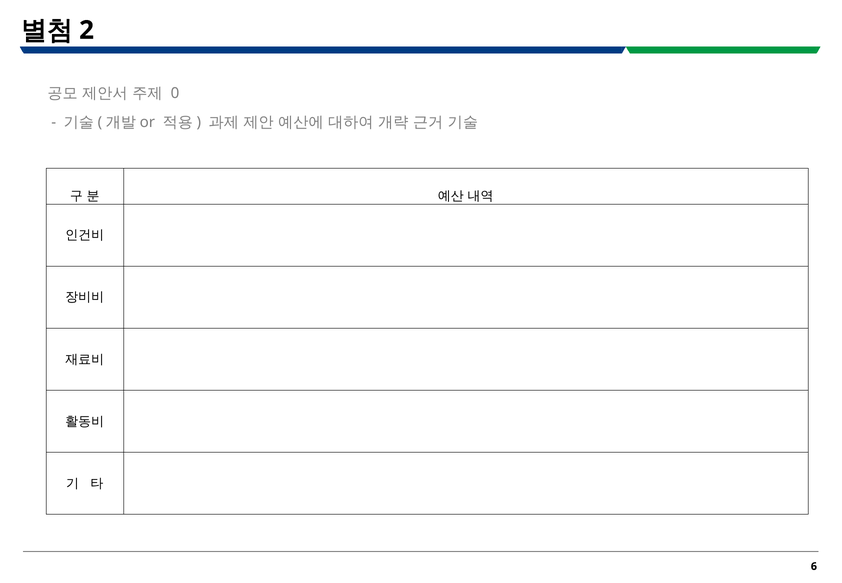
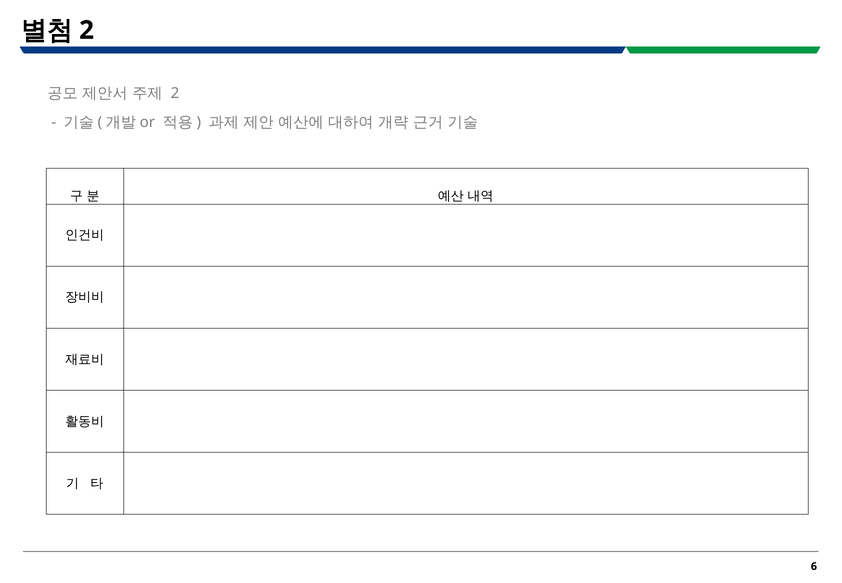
0 at (175, 93): 0 -> 2
